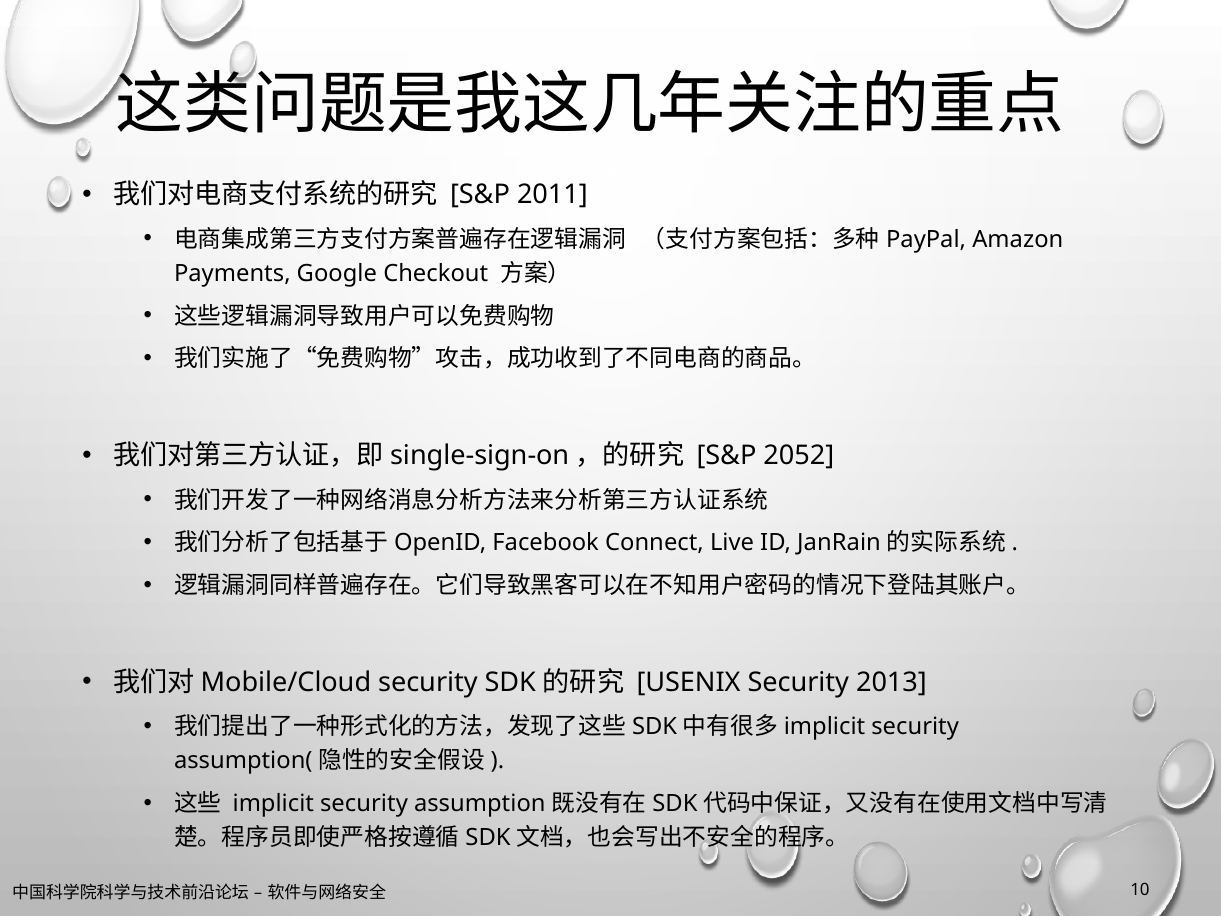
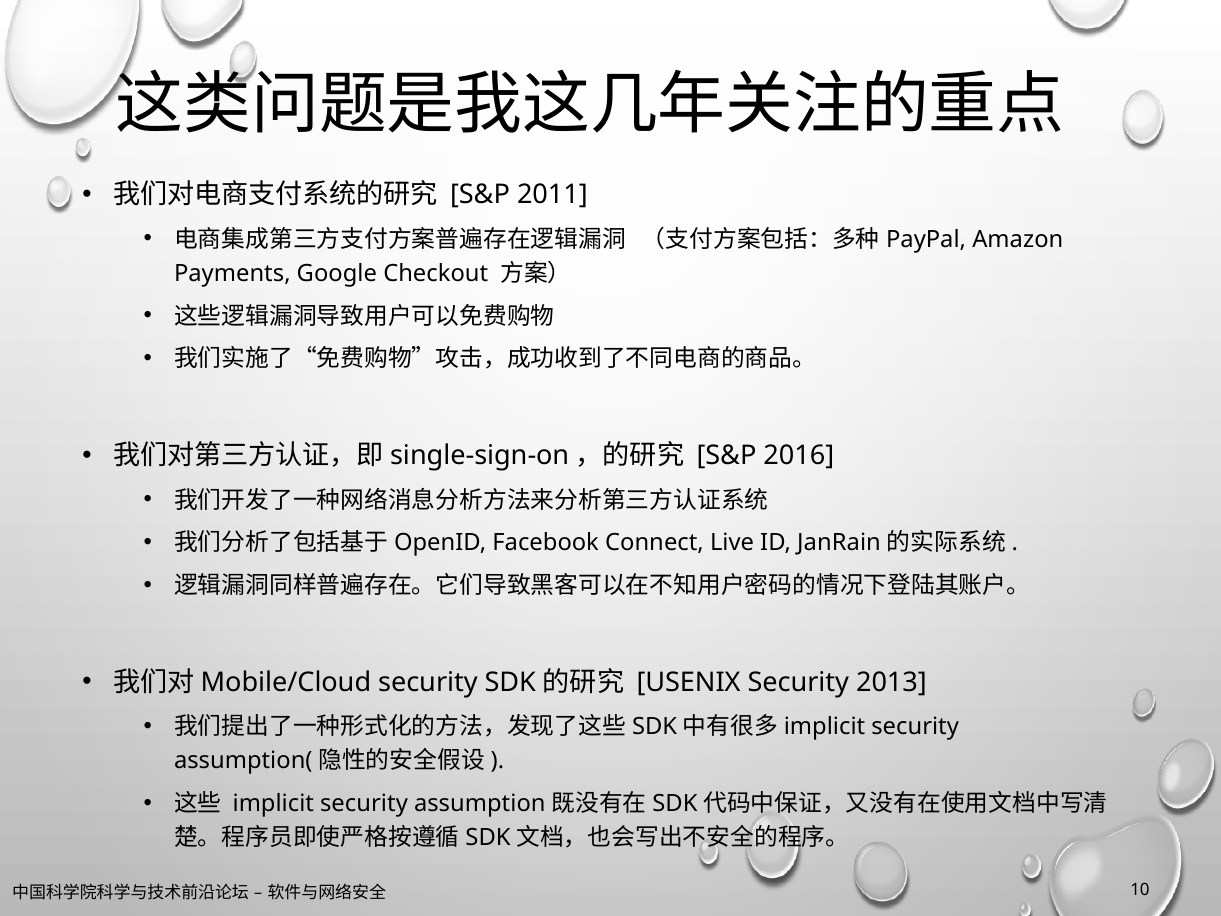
2052: 2052 -> 2016
